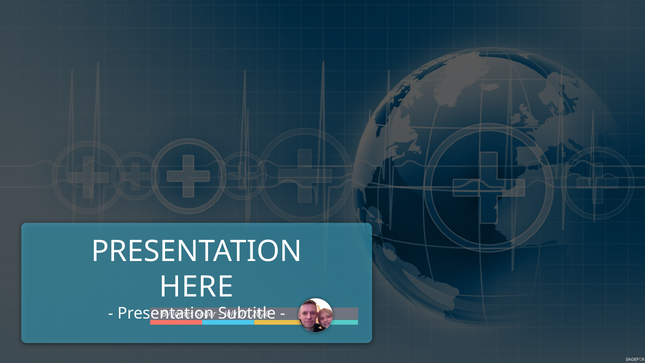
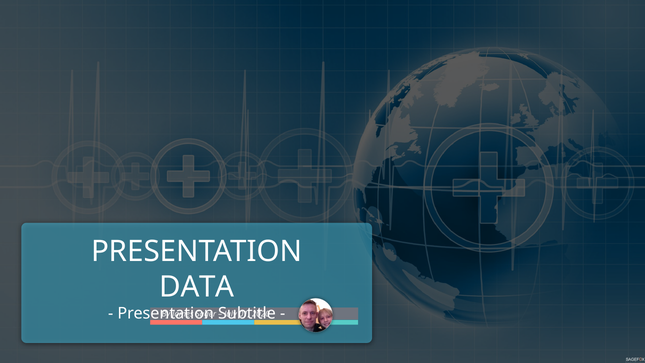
HERE: HERE -> DATA
